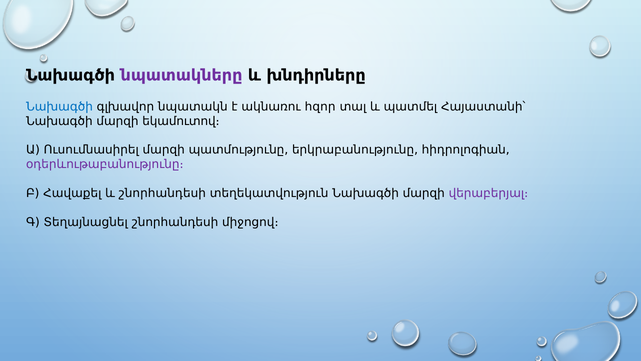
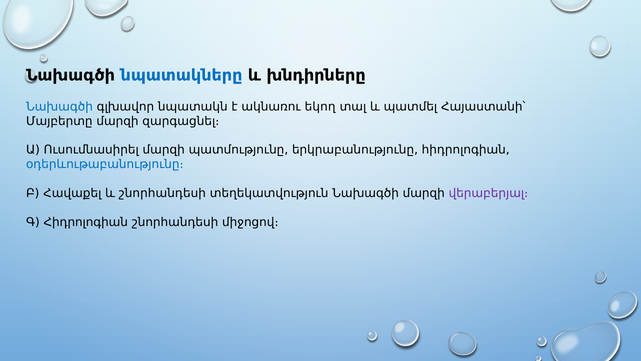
նպատակները colour: purple -> blue
հզոր: հզոր -> եկող
Նախագծի at (59, 121): Նախագծի -> Մայբերտը
եկամուտով։: եկամուտով։ -> զարգացնել։
օդերևութաբանությունը։ colour: purple -> blue
Գ Տեղայնացնել: Տեղայնացնել -> Հիդրոլոգիան
